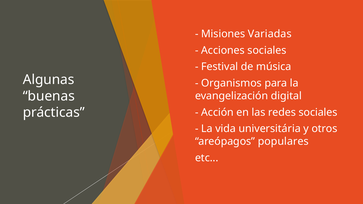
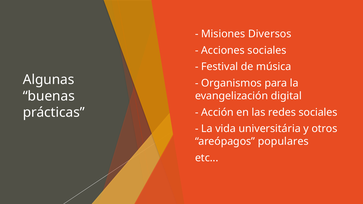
Variadas: Variadas -> Diversos
